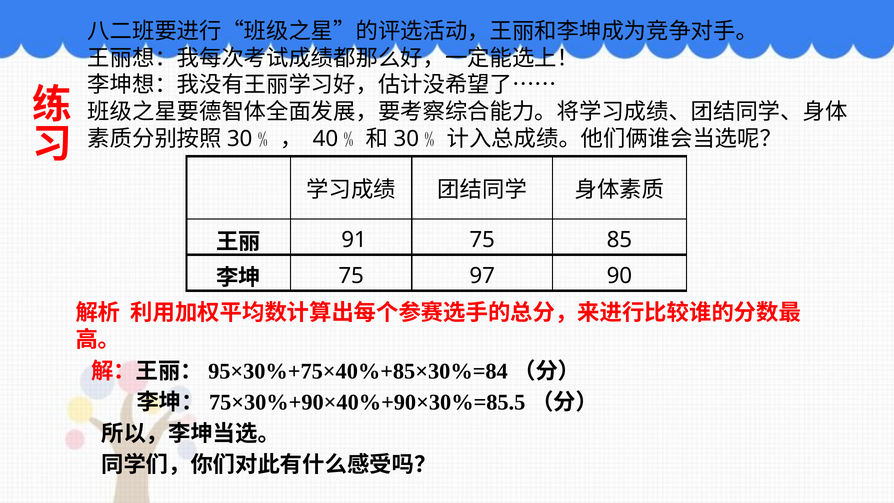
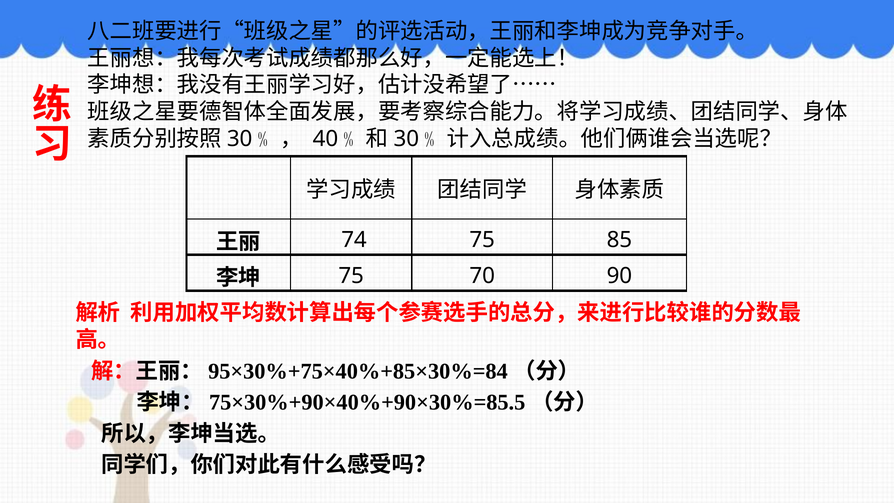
91: 91 -> 74
97: 97 -> 70
